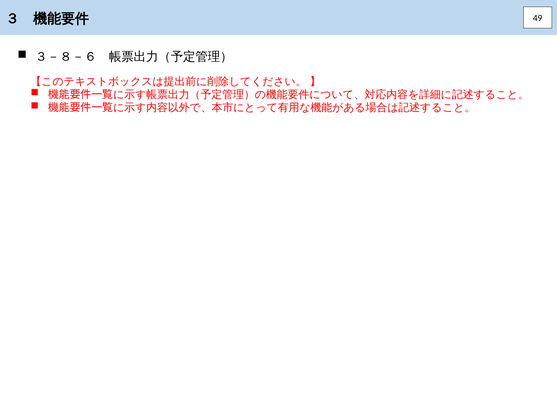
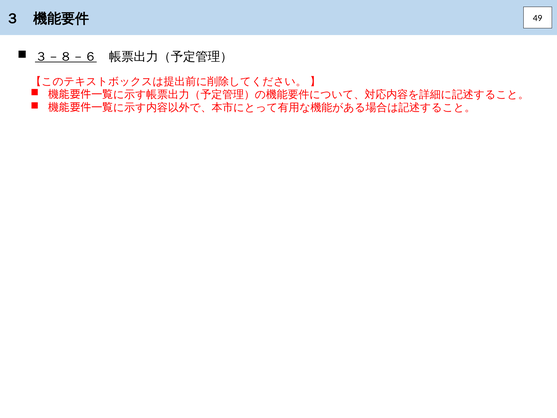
３－８－６ underline: none -> present
